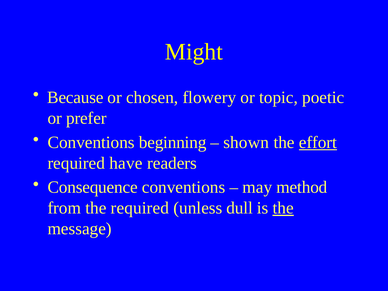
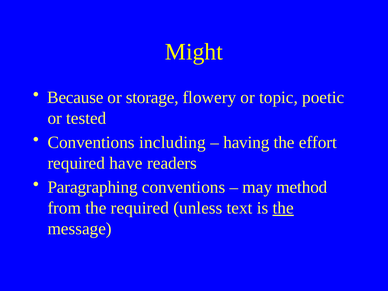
chosen: chosen -> storage
prefer: prefer -> tested
beginning: beginning -> including
shown: shown -> having
effort underline: present -> none
Consequence: Consequence -> Paragraphing
dull: dull -> text
